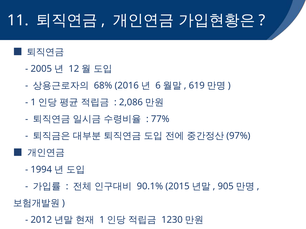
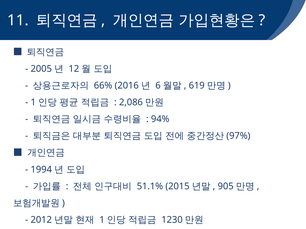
68%: 68% -> 66%
77%: 77% -> 94%
90.1%: 90.1% -> 51.1%
